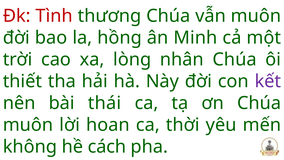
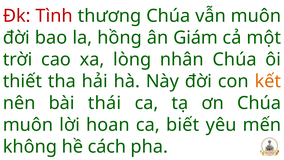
Minh: Minh -> Giám
kết colour: purple -> orange
thời: thời -> biết
